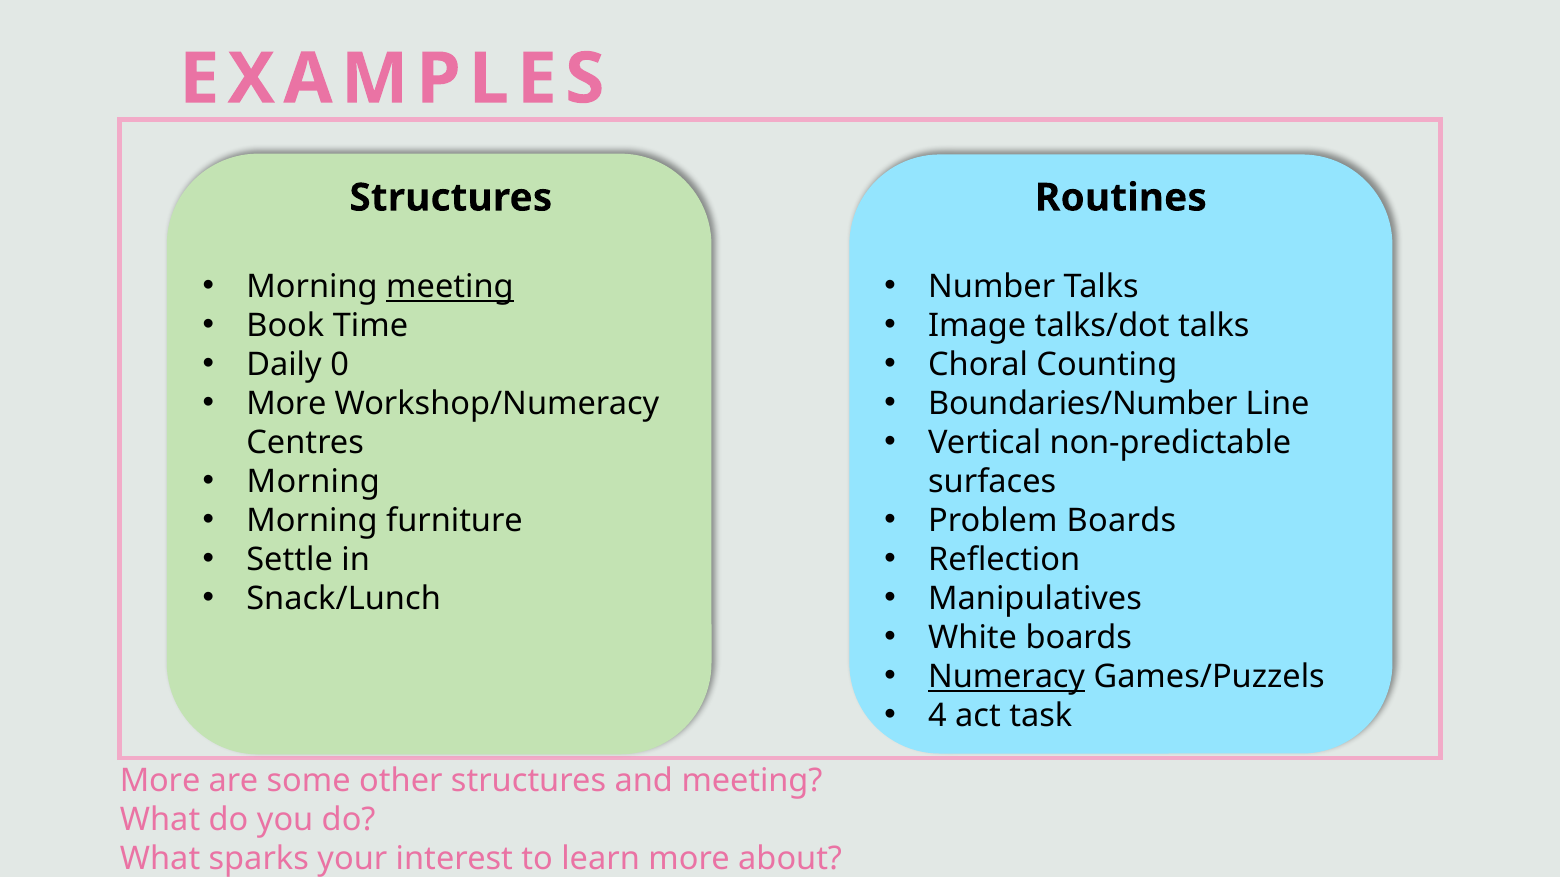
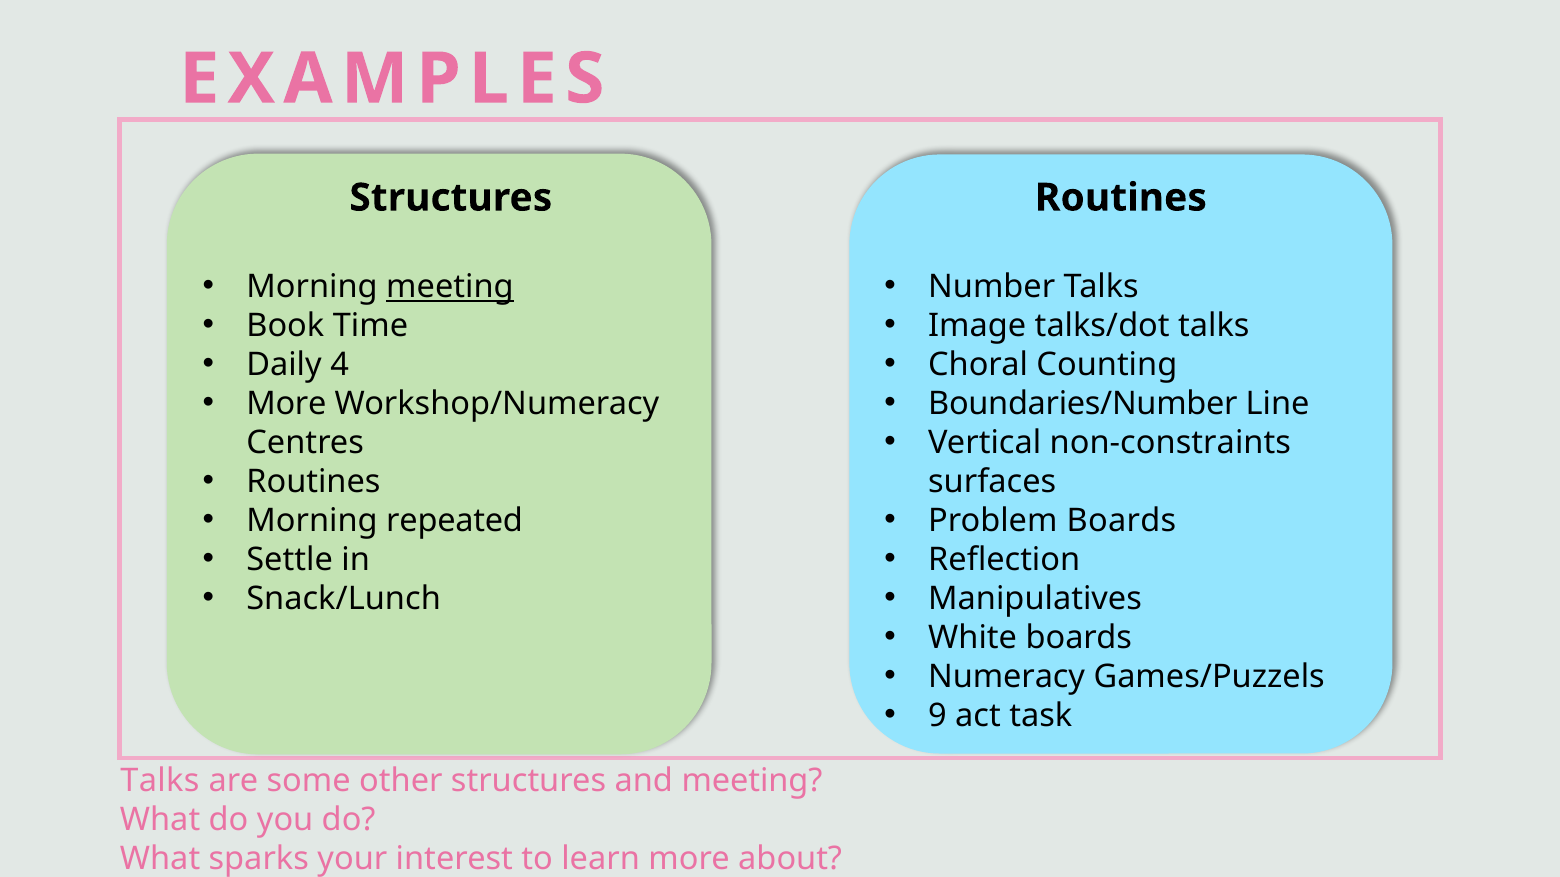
0: 0 -> 4
non-predictable: non-predictable -> non-constraints
Morning at (313, 482): Morning -> Routines
furniture: furniture -> repeated
Numeracy underline: present -> none
4: 4 -> 9
More at (160, 782): More -> Talks
